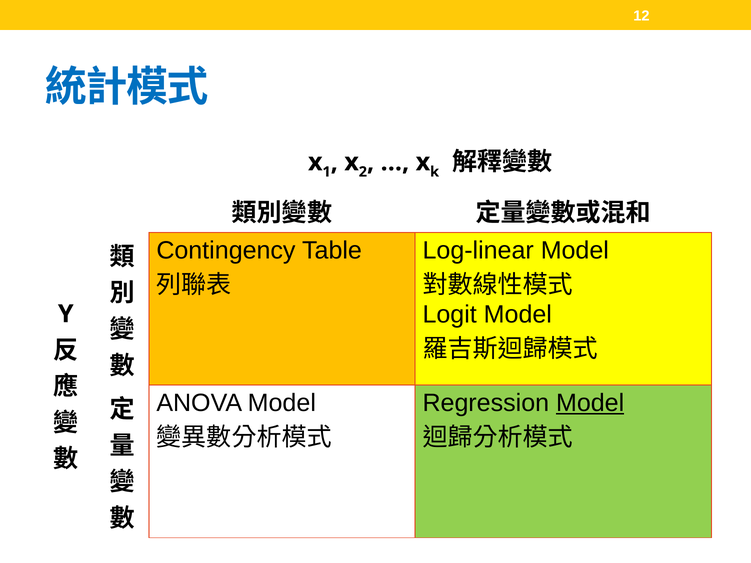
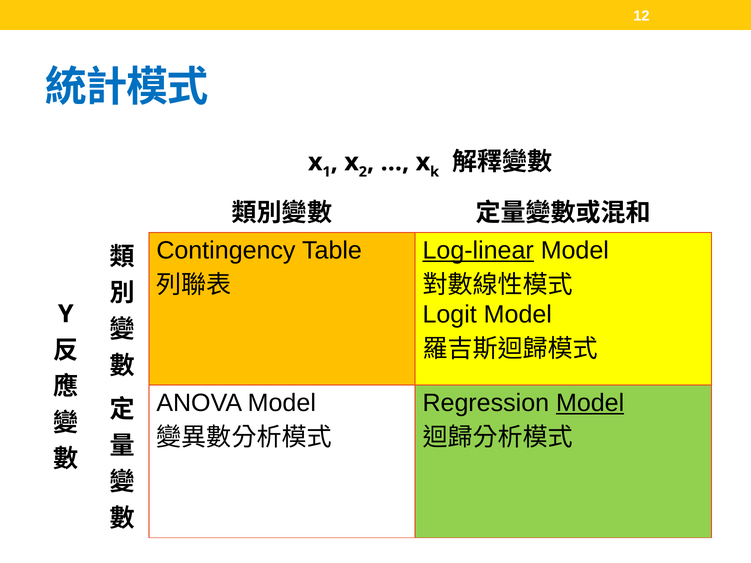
Log-linear underline: none -> present
